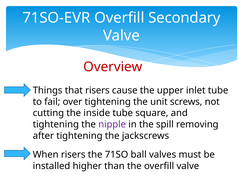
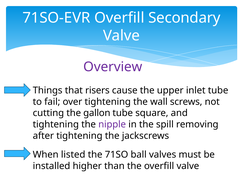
Overview colour: red -> purple
unit: unit -> wall
inside: inside -> gallon
When risers: risers -> listed
